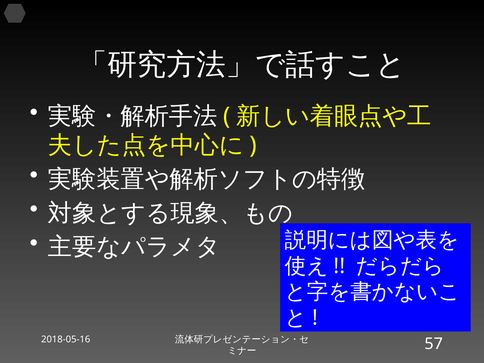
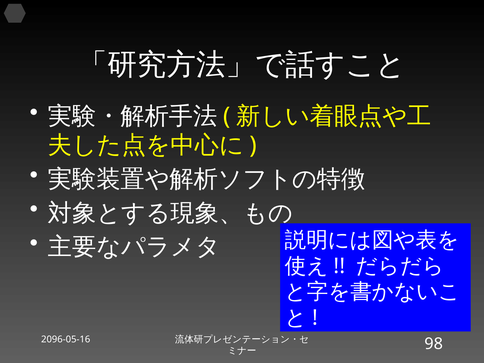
2018-05-16: 2018-05-16 -> 2096-05-16
57: 57 -> 98
